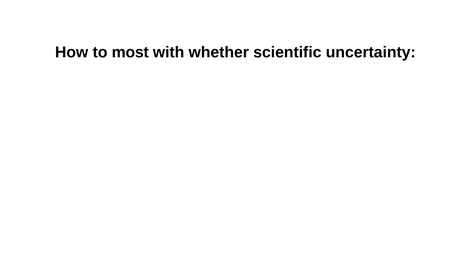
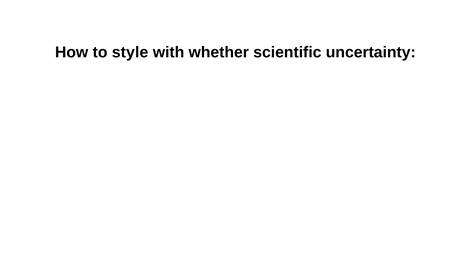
most: most -> style
